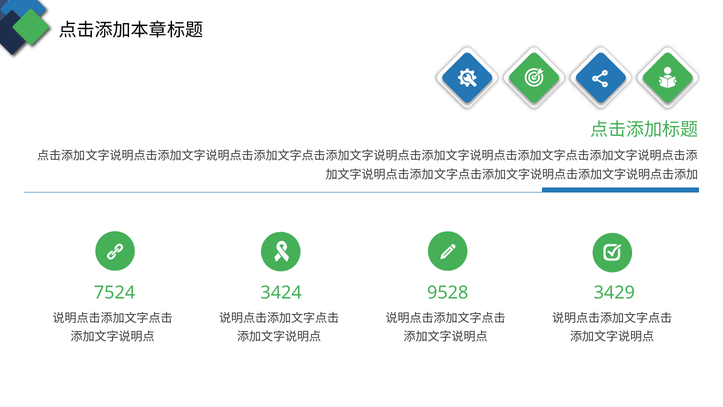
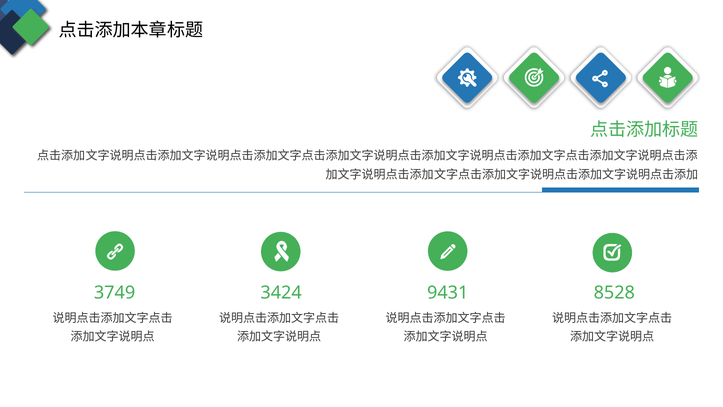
7524: 7524 -> 3749
9528: 9528 -> 9431
3429: 3429 -> 8528
